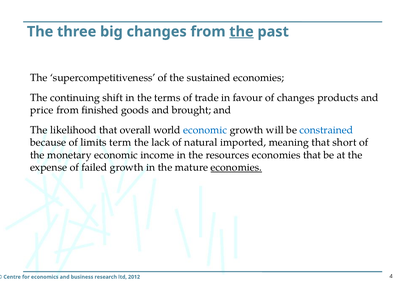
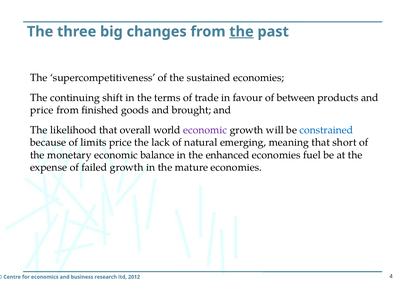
of changes: changes -> between
economic at (205, 130) colour: blue -> purple
limits term: term -> price
imported: imported -> emerging
income: income -> balance
resources: resources -> enhanced
economies that: that -> fuel
economies at (236, 167) underline: present -> none
